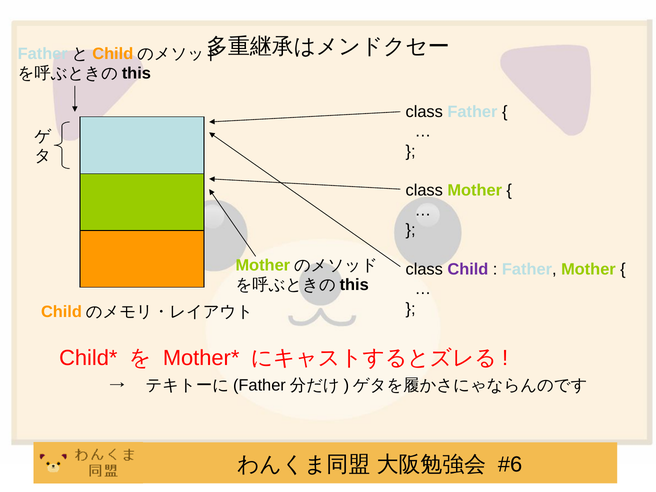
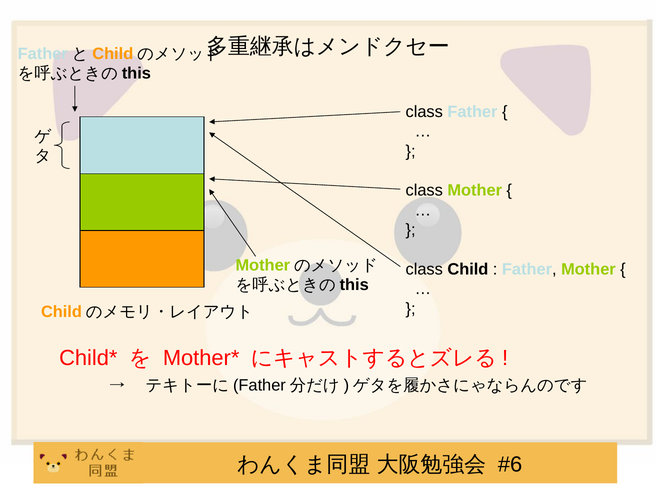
Child colour: purple -> black
